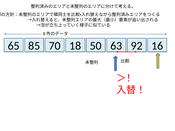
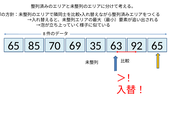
18: 18 -> 69
50: 50 -> 35
63 16: 16 -> 65
